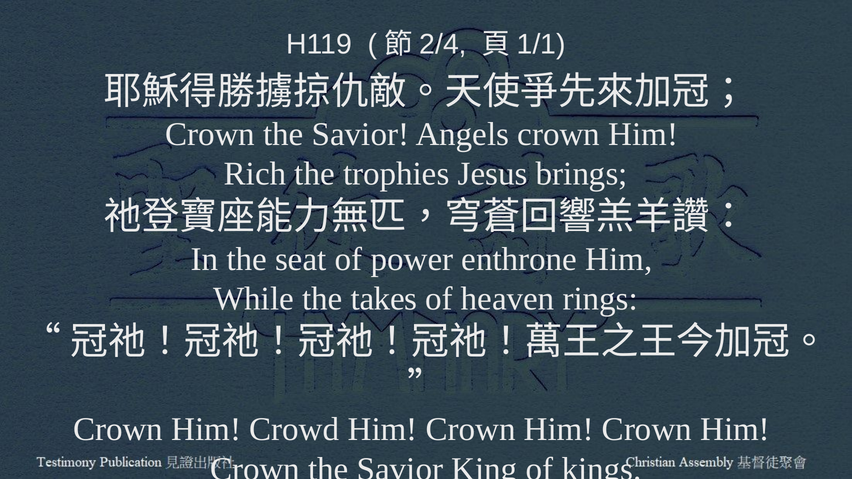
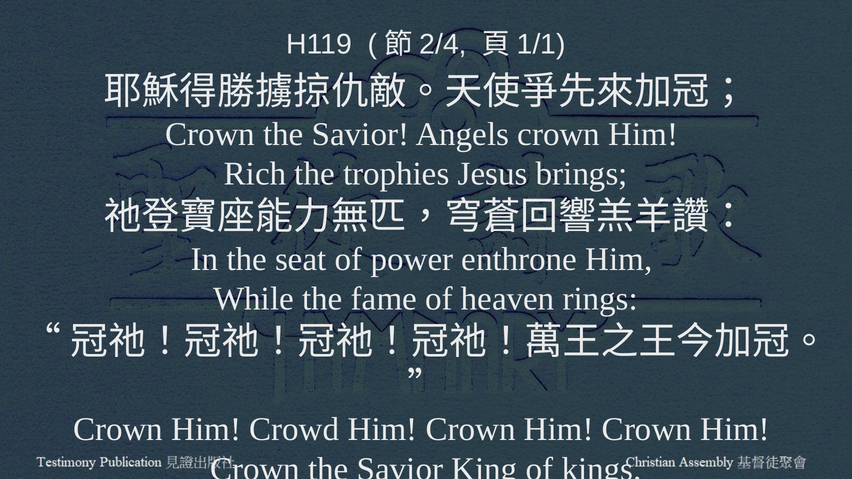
takes: takes -> fame
